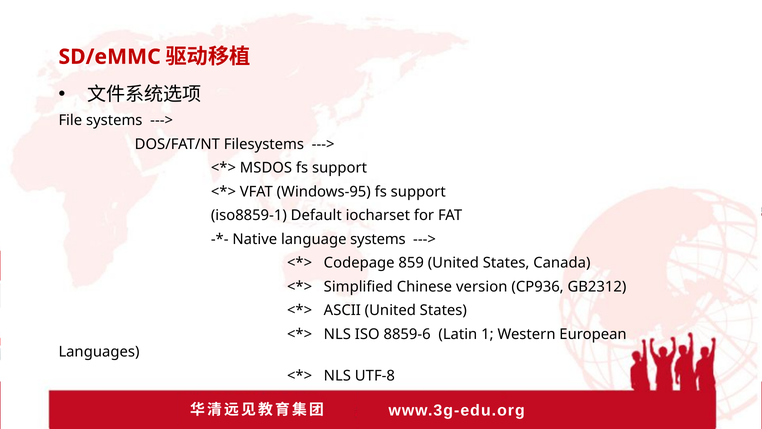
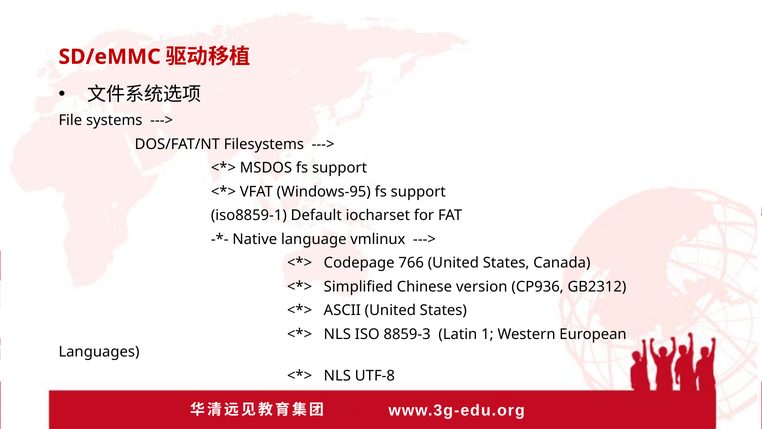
language systems: systems -> vmlinux
859: 859 -> 766
8859-6: 8859-6 -> 8859-3
